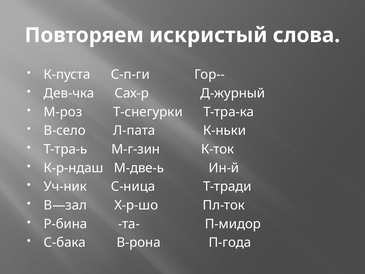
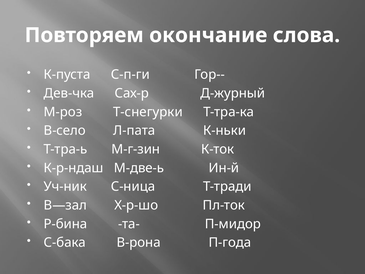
искристый: искристый -> окончание
